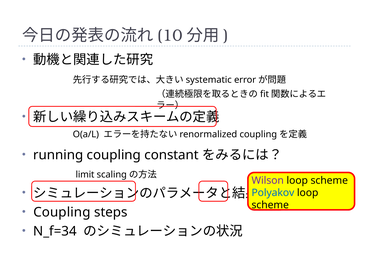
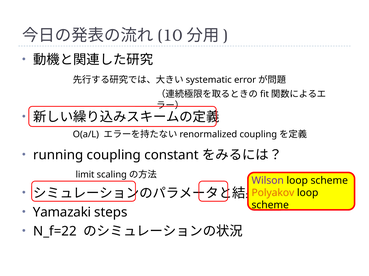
Polyakov colour: blue -> orange
Coupling at (62, 213): Coupling -> Yamazaki
N_f=34: N_f=34 -> N_f=22
